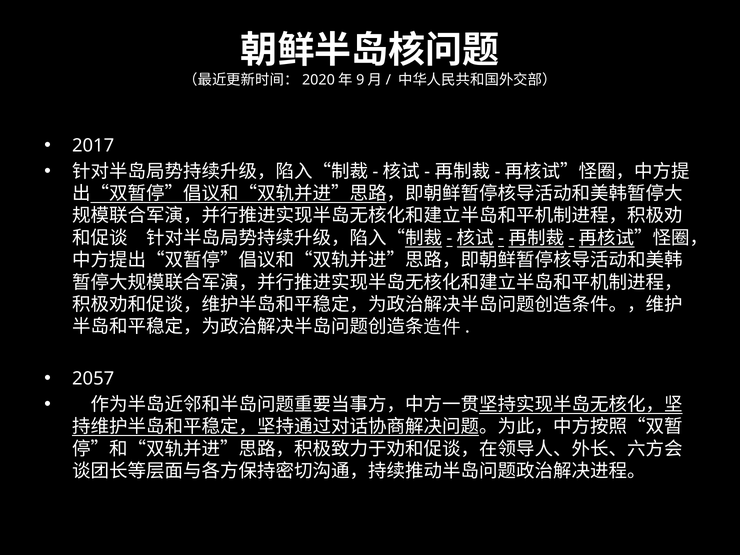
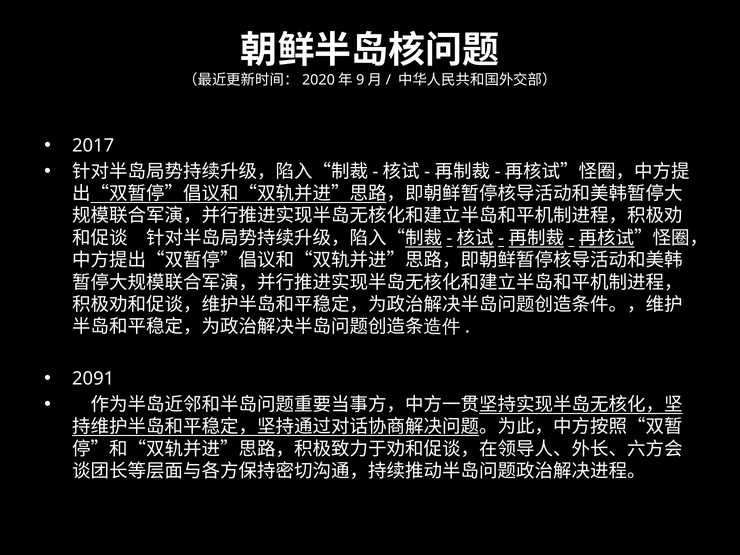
2057: 2057 -> 2091
